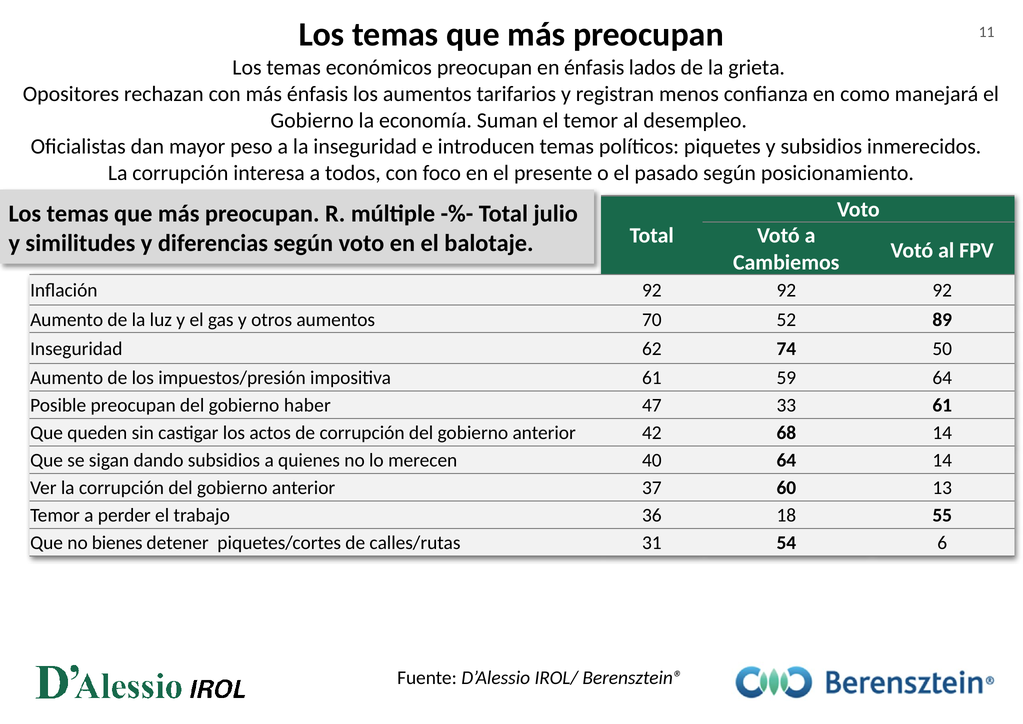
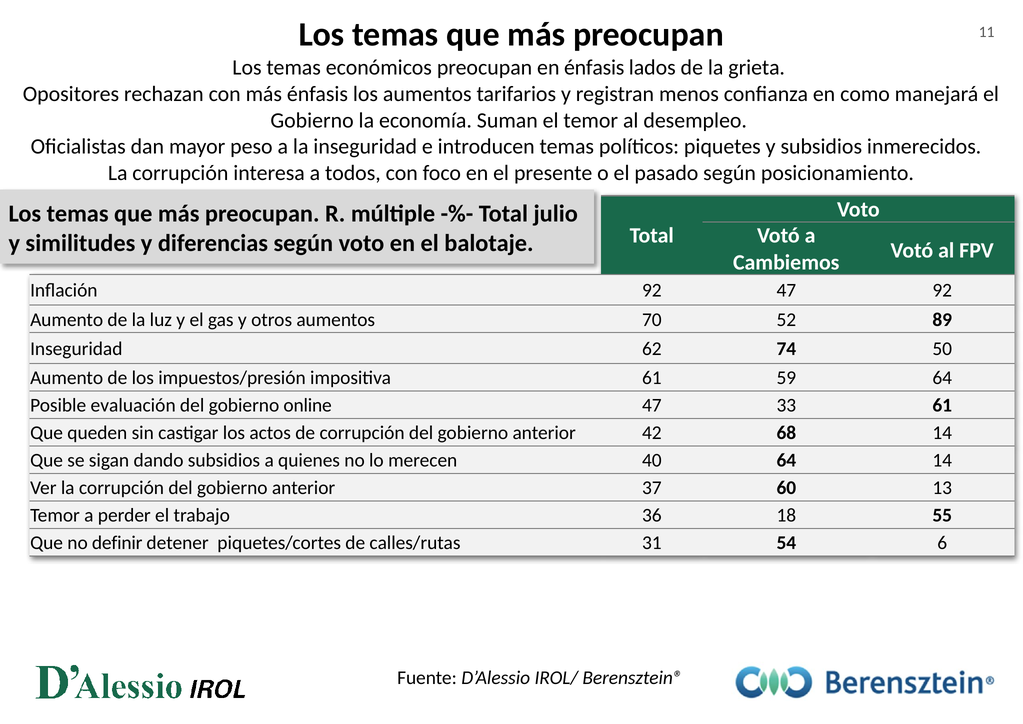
Inflación 92 92: 92 -> 47
Posible preocupan: preocupan -> evaluación
haber: haber -> online
bienes: bienes -> definir
